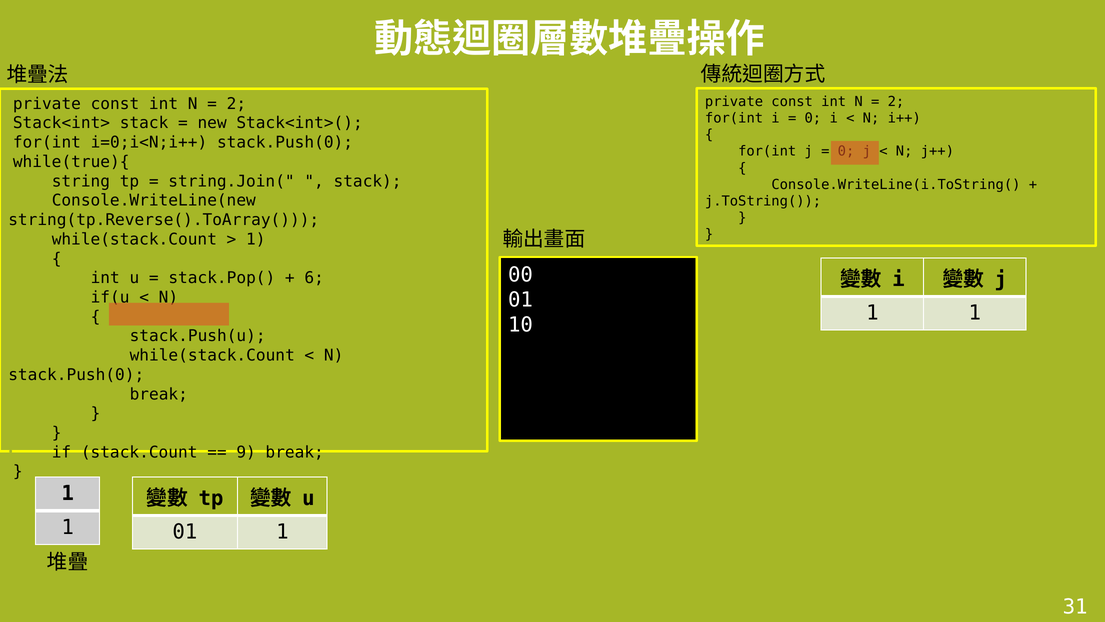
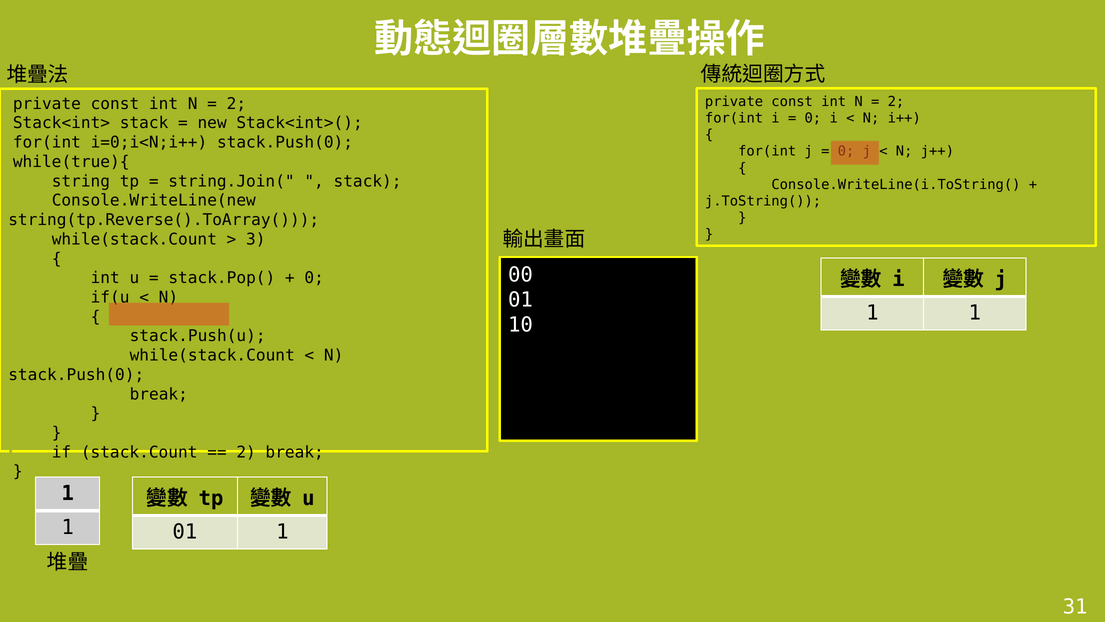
1 at (256, 239): 1 -> 3
6 at (314, 278): 6 -> 0
9 at (246, 452): 9 -> 2
